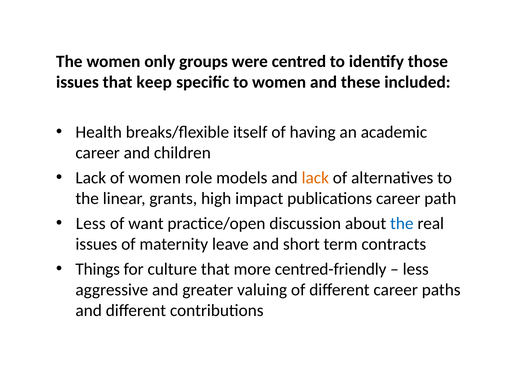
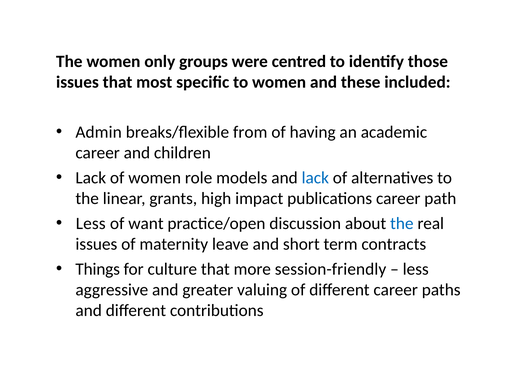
keep: keep -> most
Health: Health -> Admin
itself: itself -> from
lack at (315, 178) colour: orange -> blue
centred-friendly: centred-friendly -> session-friendly
